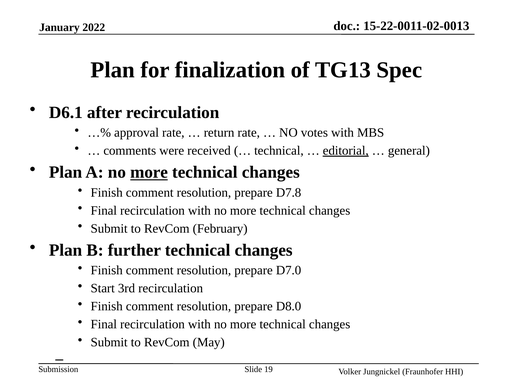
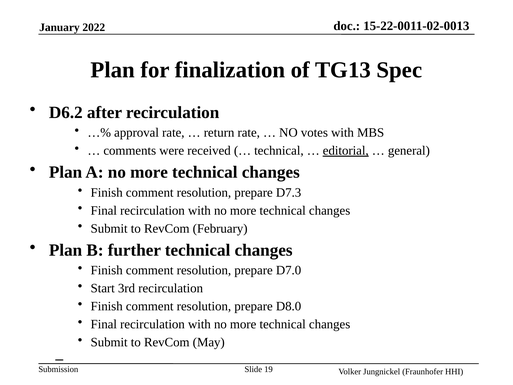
D6.1: D6.1 -> D6.2
more at (149, 172) underline: present -> none
D7.8: D7.8 -> D7.3
